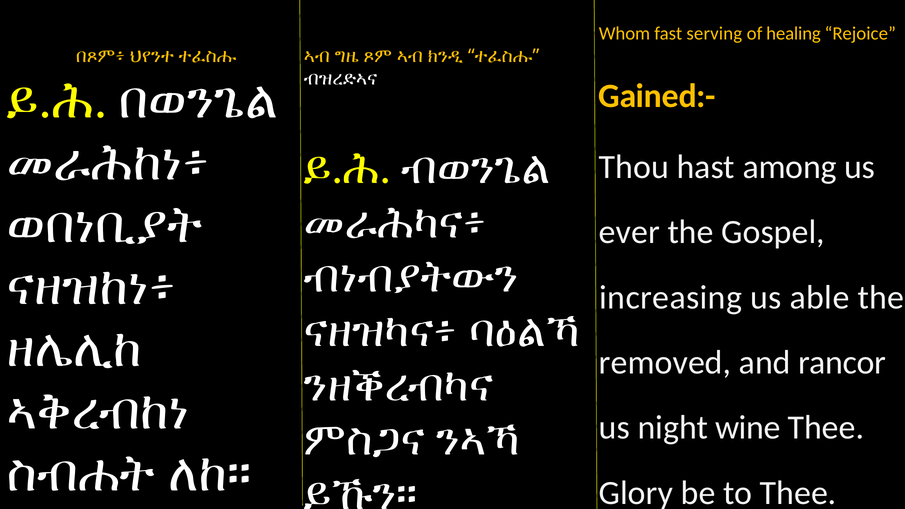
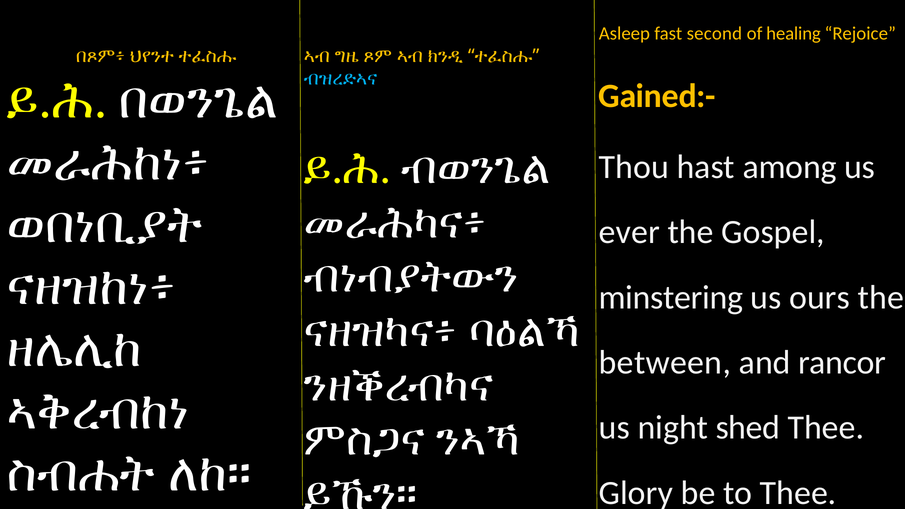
Whom: Whom -> Asleep
serving: serving -> second
ብዝረድኣና colour: white -> light blue
increasing: increasing -> minstering
able: able -> ours
removed: removed -> between
wine: wine -> shed
